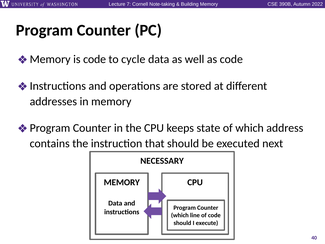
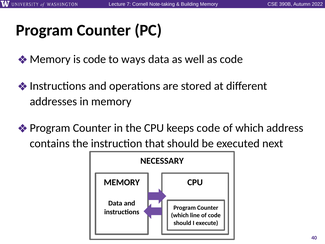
cycle: cycle -> ways
keeps state: state -> code
